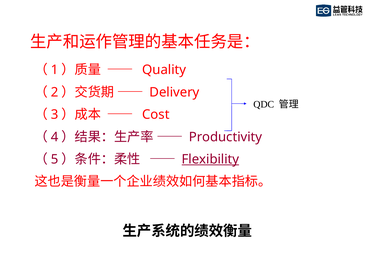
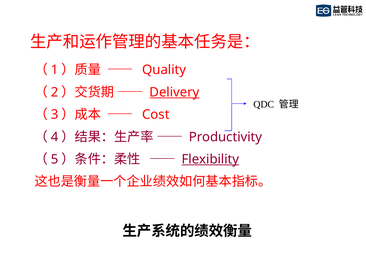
Delivery underline: none -> present
